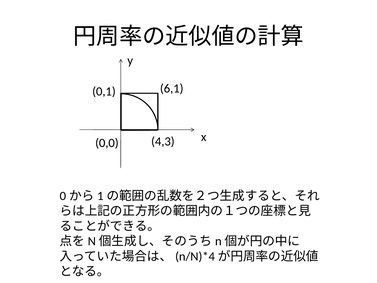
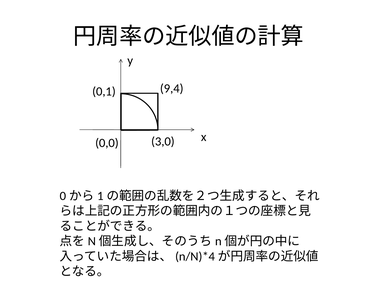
6,1: 6,1 -> 9,4
4,3: 4,3 -> 3,0
